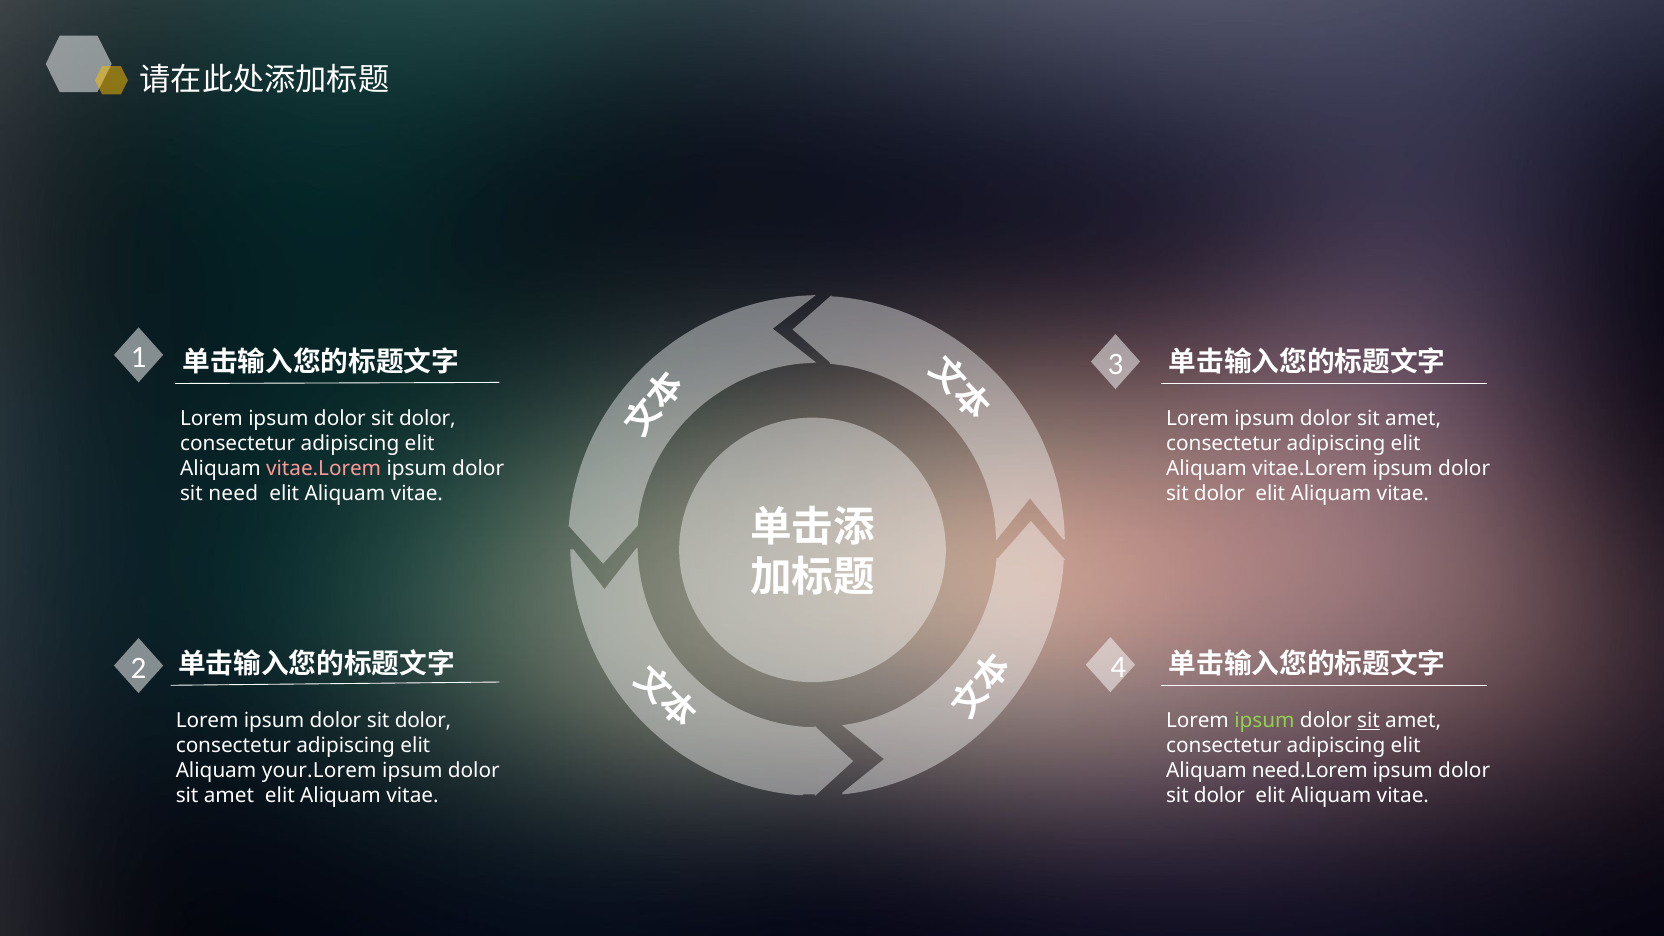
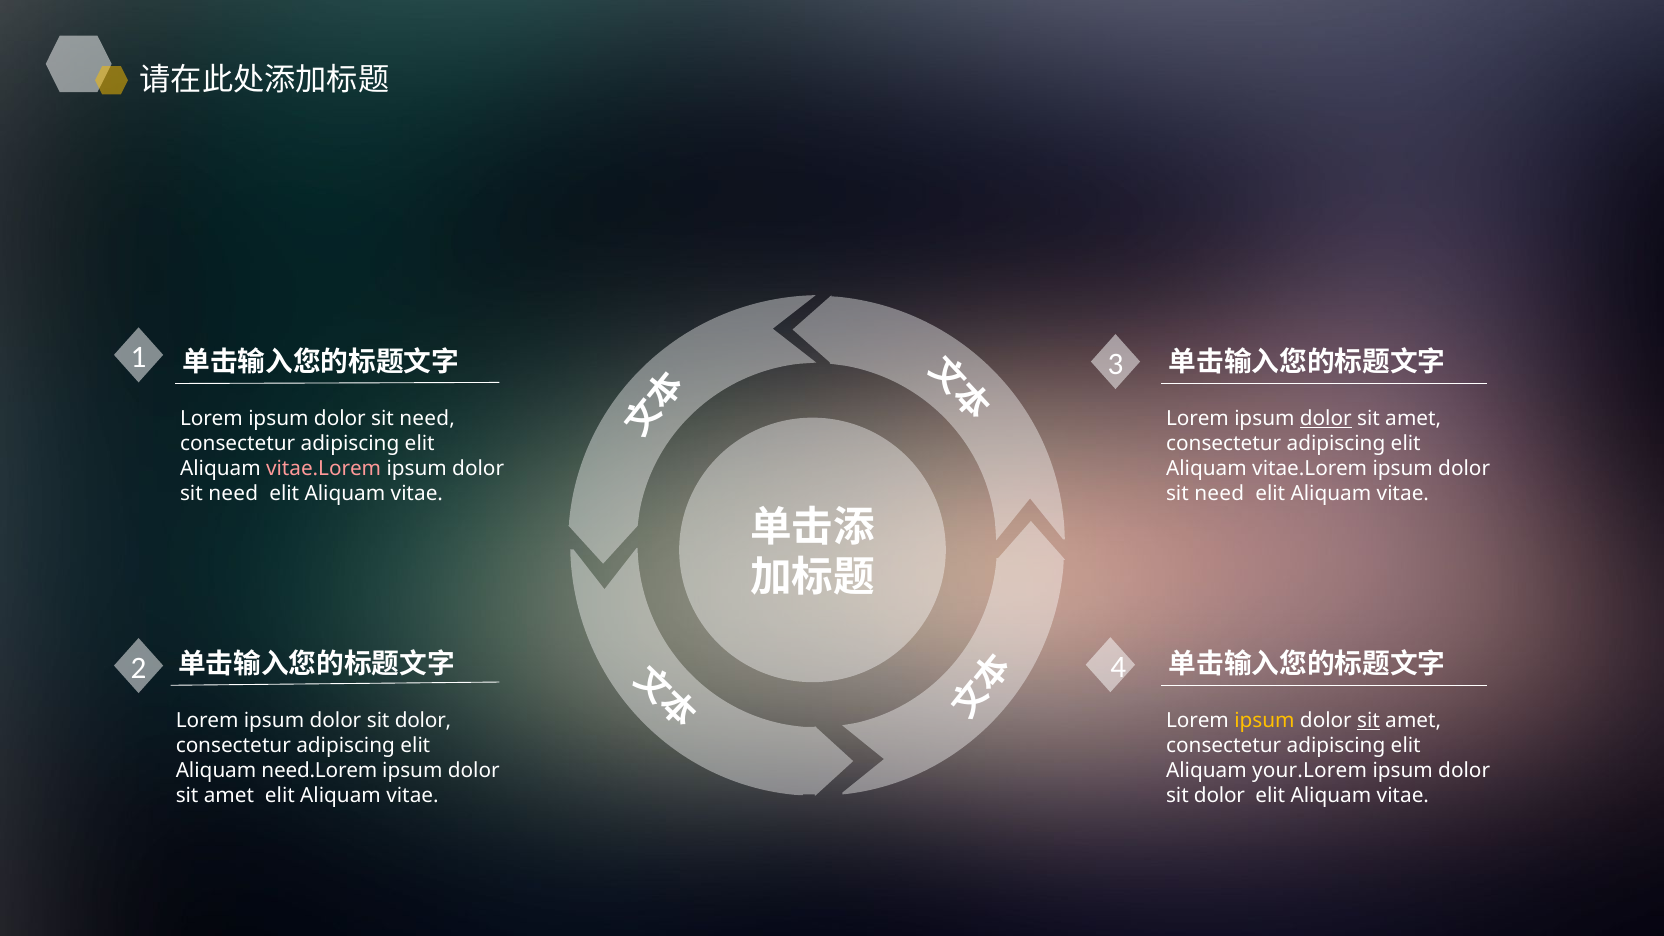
dolor at (427, 419): dolor -> need
dolor at (1326, 419) underline: none -> present
dolor at (1219, 494): dolor -> need
ipsum at (1264, 721) colour: light green -> yellow
your.Lorem: your.Lorem -> need.Lorem
need.Lorem: need.Lorem -> your.Lorem
